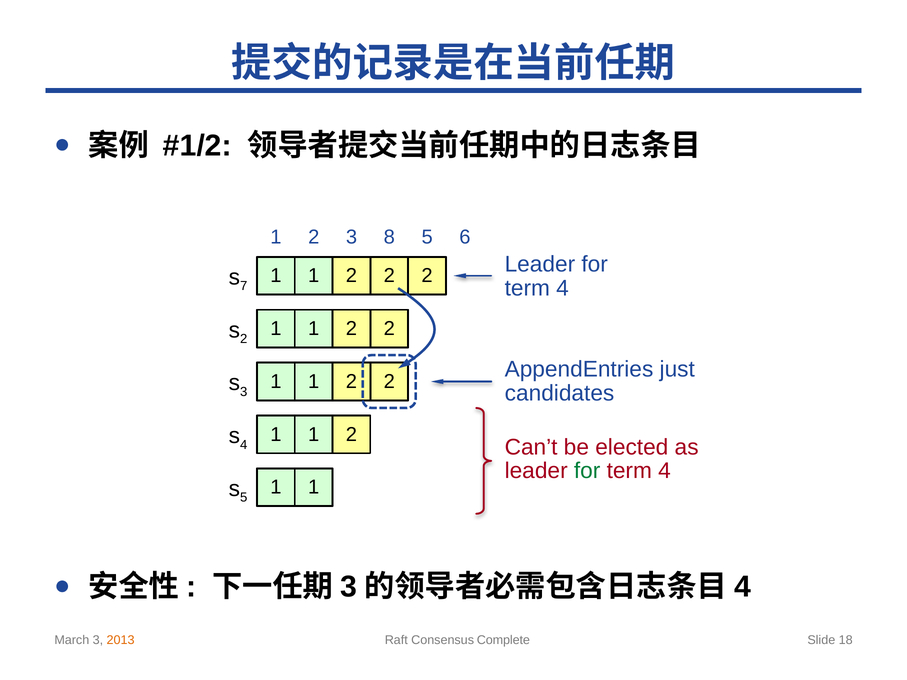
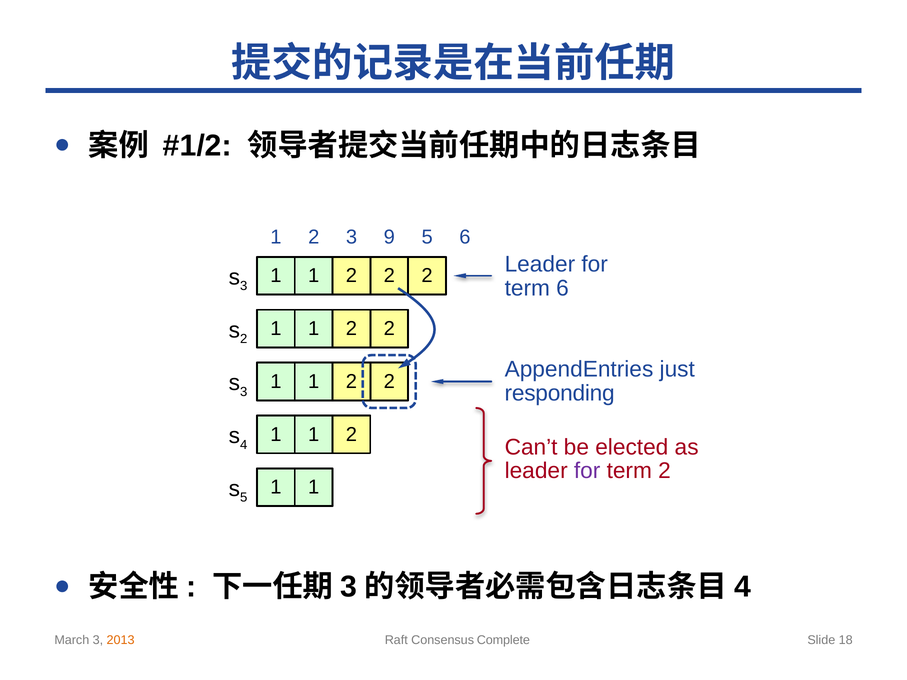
8: 8 -> 9
7 at (244, 286): 7 -> 3
4 at (563, 288): 4 -> 6
candidates: candidates -> responding
for at (587, 471) colour: green -> purple
4 at (665, 471): 4 -> 2
